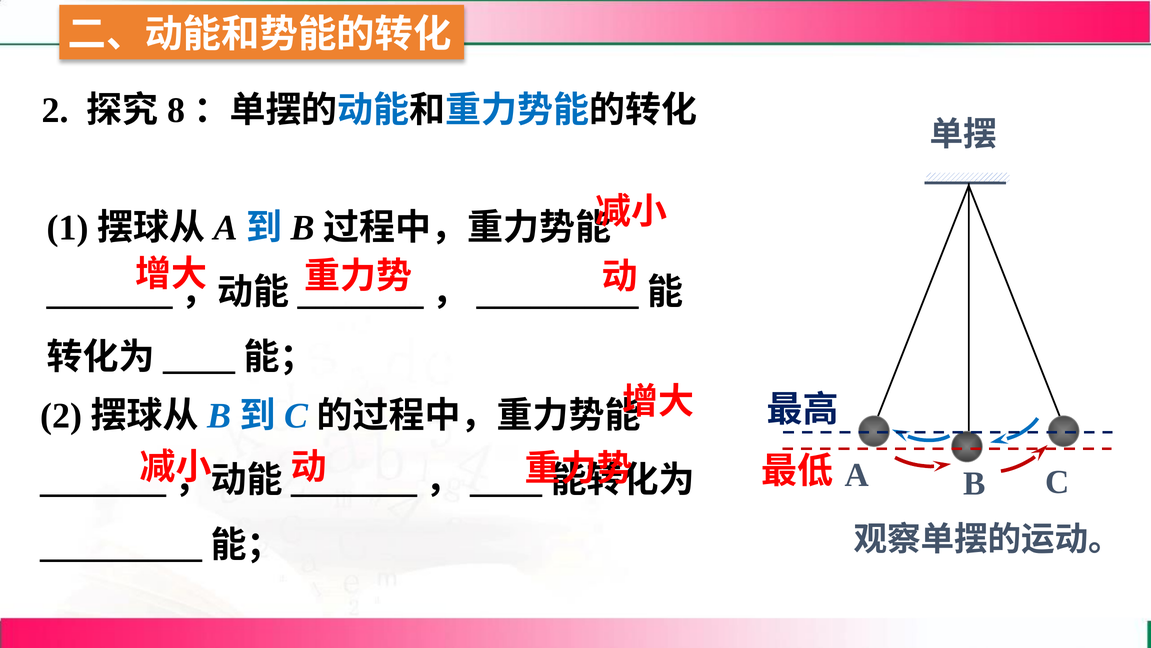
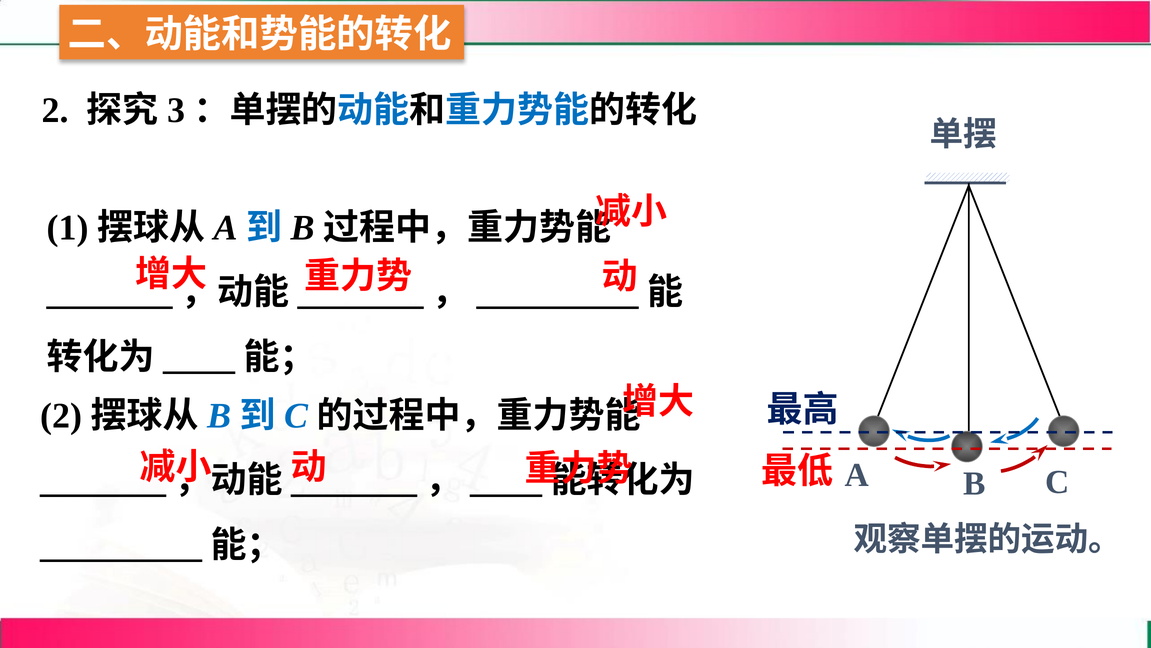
8: 8 -> 3
